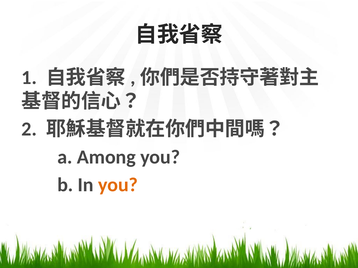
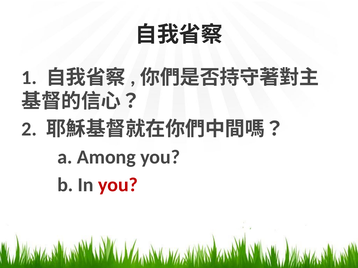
you at (118, 185) colour: orange -> red
